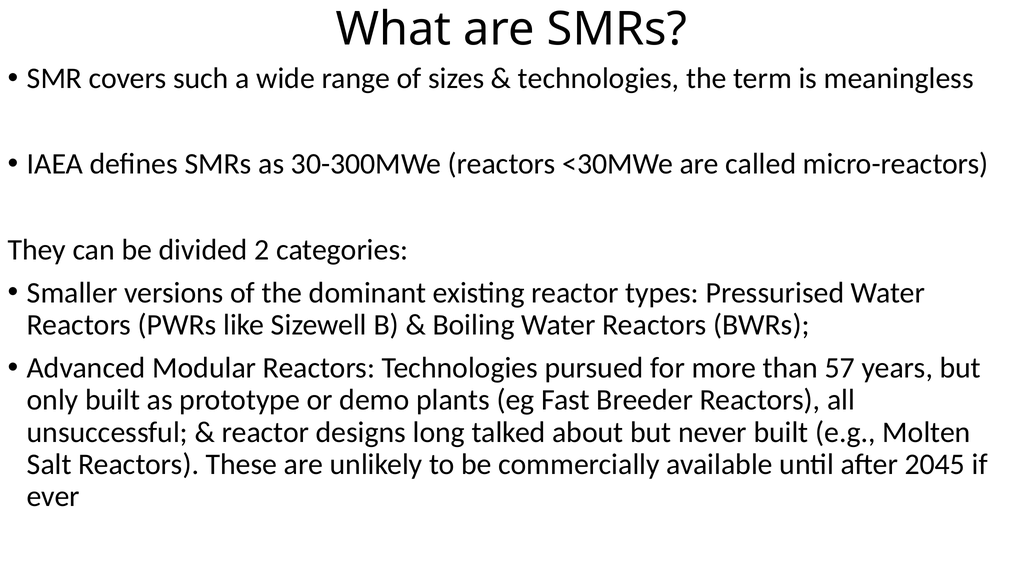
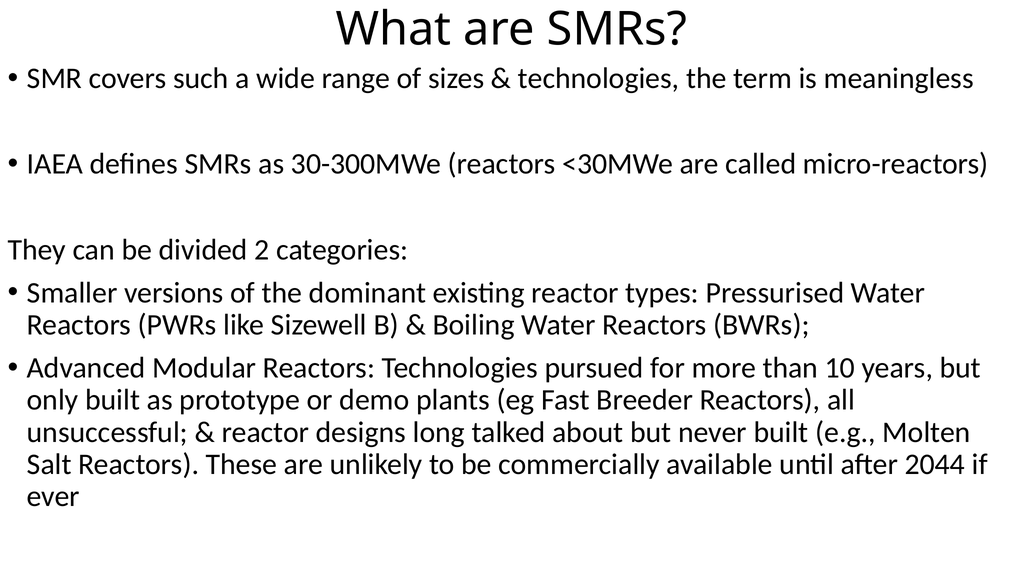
57: 57 -> 10
2045: 2045 -> 2044
